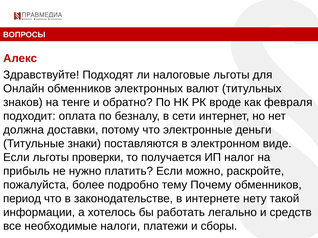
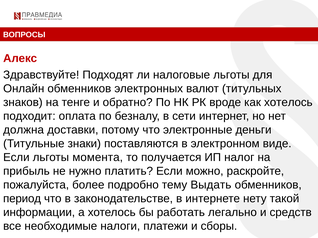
как февраля: февраля -> хотелось
проверки: проверки -> момента
Почему: Почему -> Выдать
